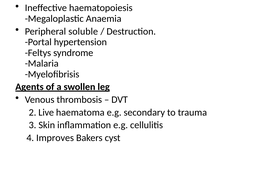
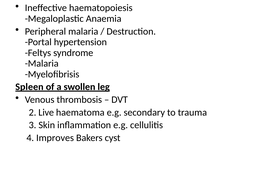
Peripheral soluble: soluble -> malaria
Agents: Agents -> Spleen
